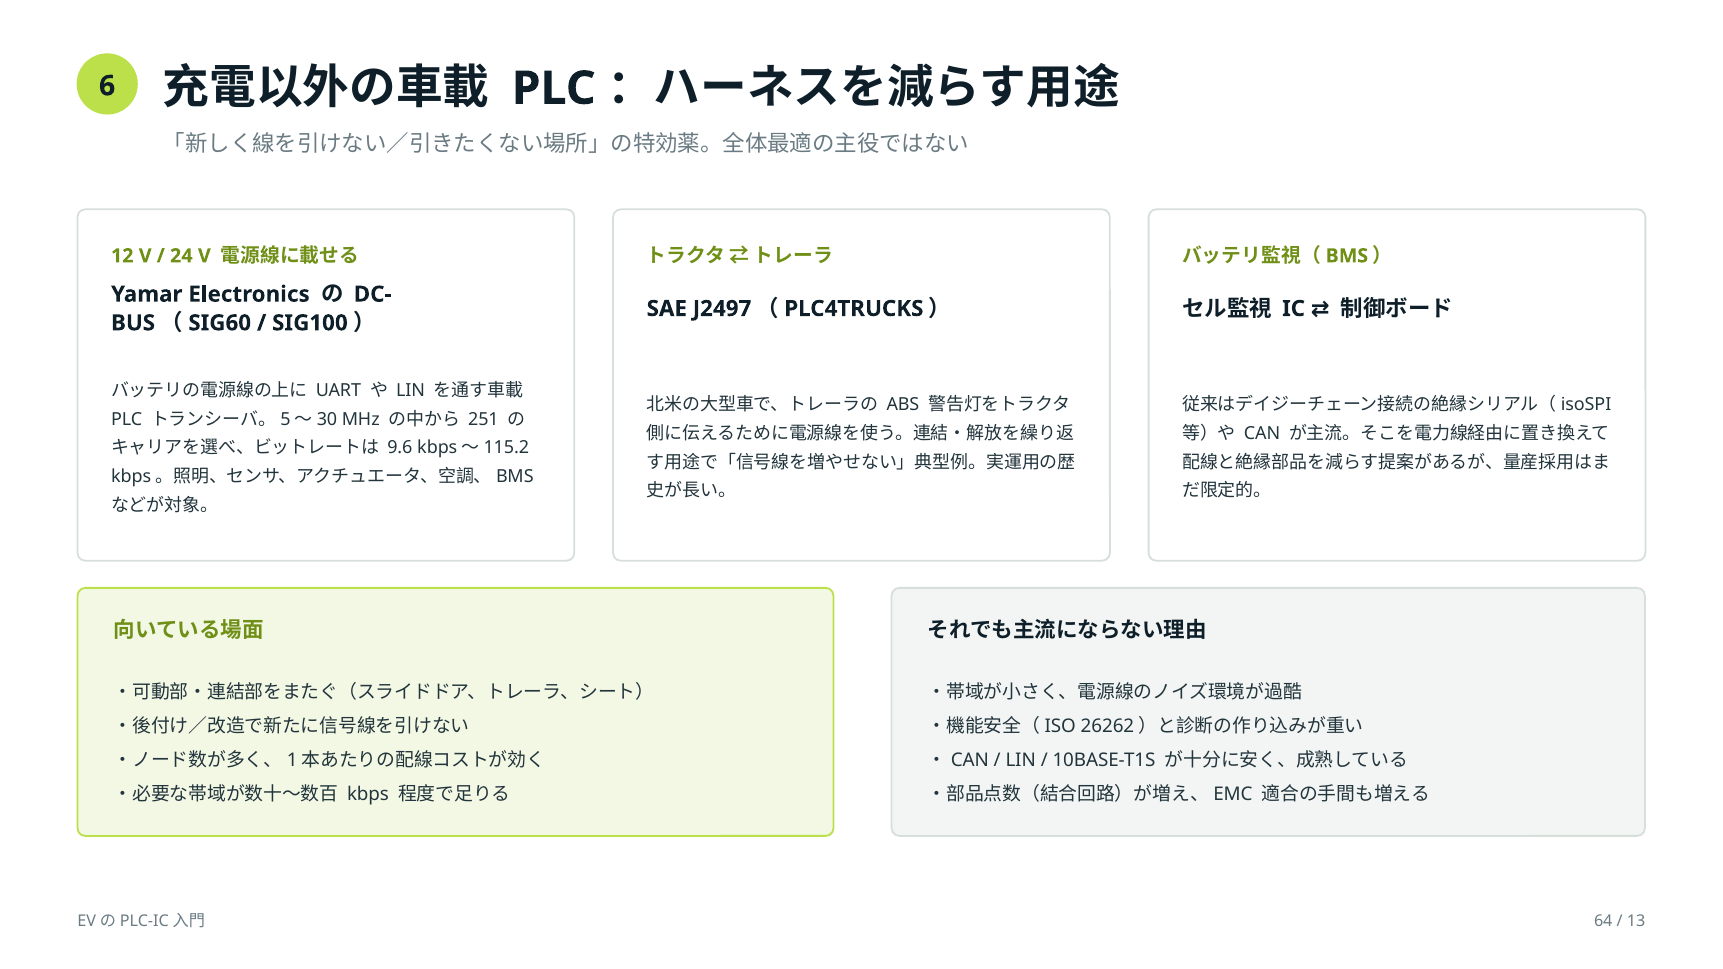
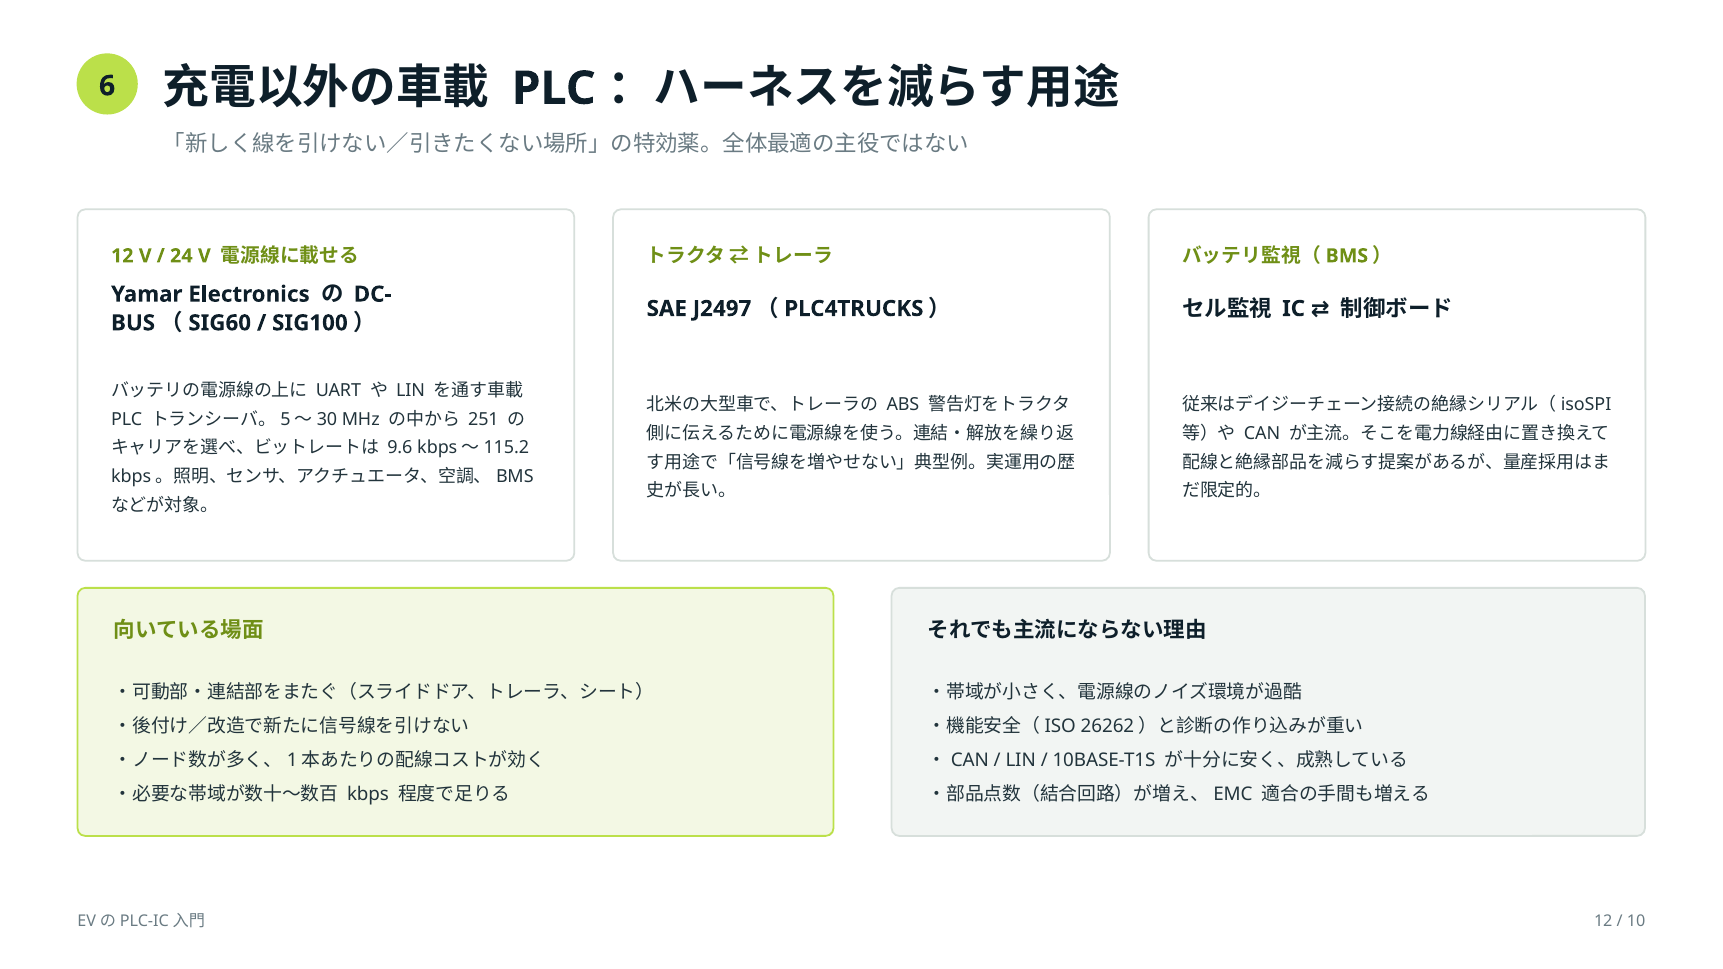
64 at (1603, 921): 64 -> 12
13: 13 -> 10
